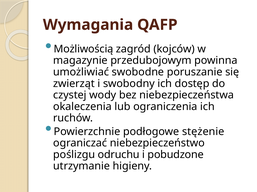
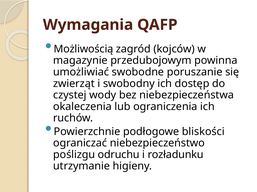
stężenie: stężenie -> bliskości
pobudzone: pobudzone -> rozładunku
